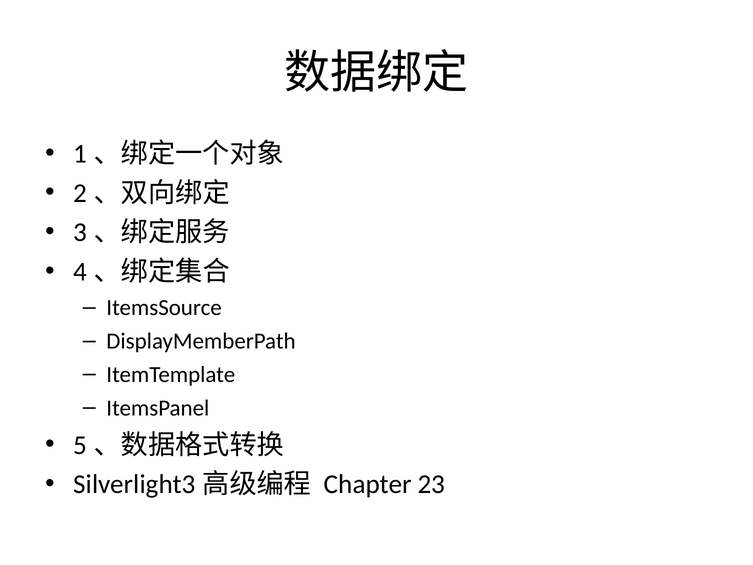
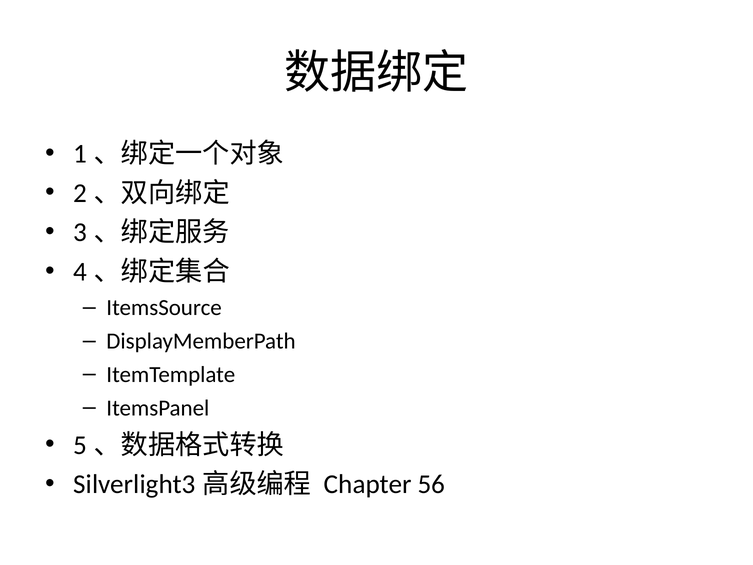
23: 23 -> 56
